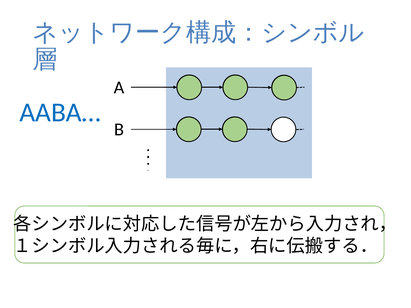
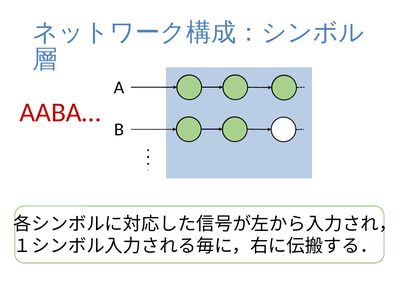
AABA… colour: blue -> red
